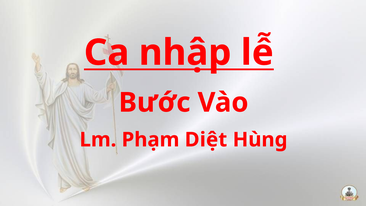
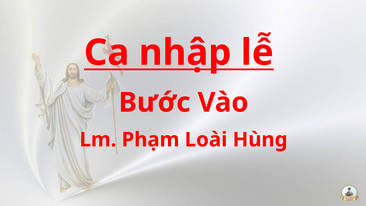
Diệt: Diệt -> Loài
